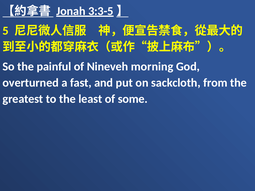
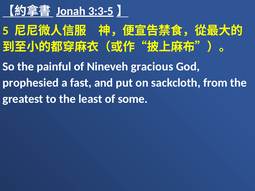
morning: morning -> gracious
overturned: overturned -> prophesied
